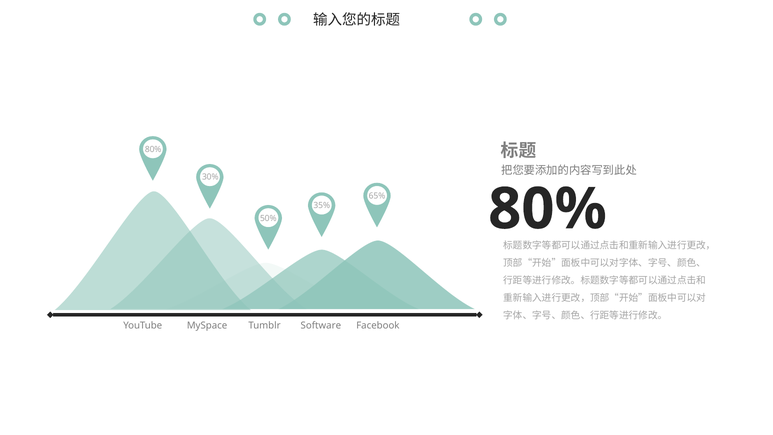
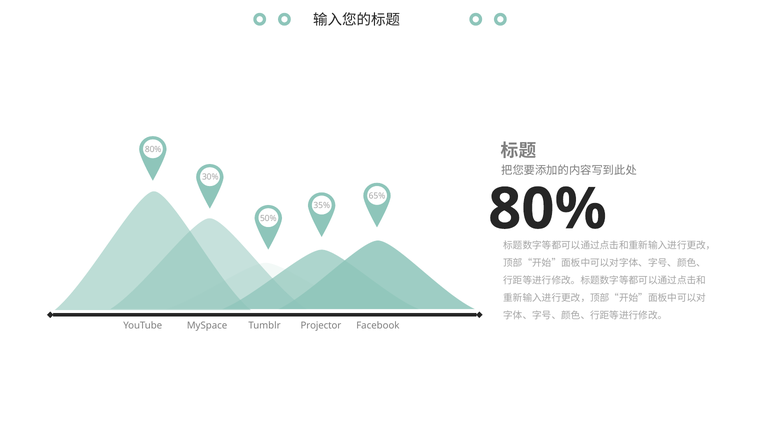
Software: Software -> Projector
